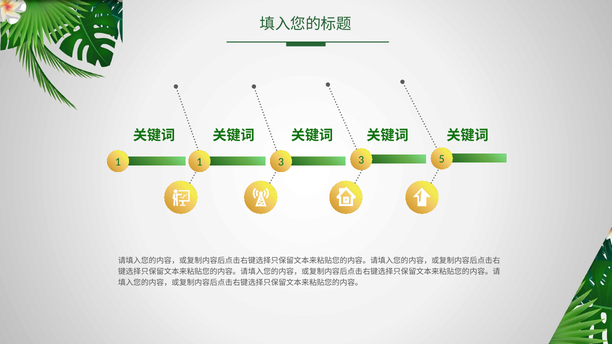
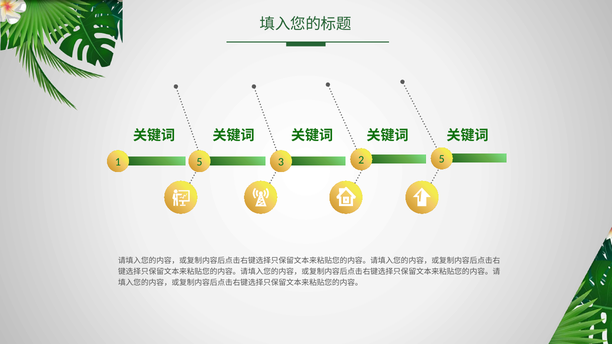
1 1: 1 -> 5
3 3: 3 -> 2
